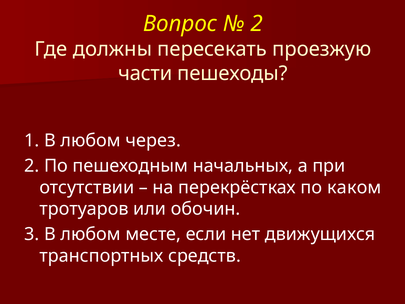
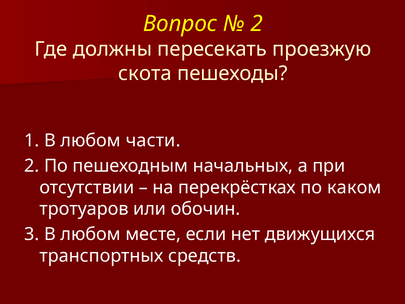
части: части -> скота
через: через -> части
